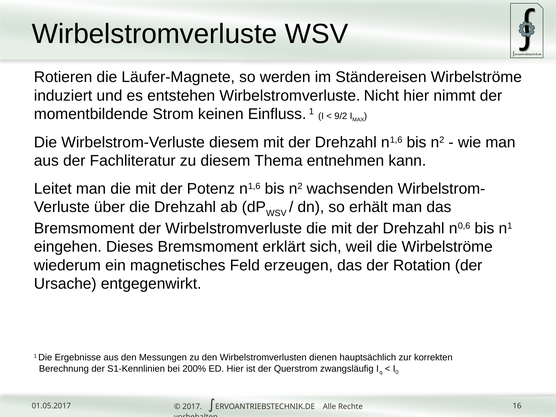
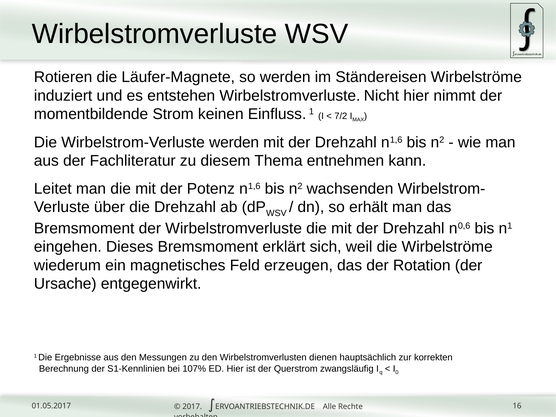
9/2: 9/2 -> 7/2
Wirbelstrom-Verluste diesem: diesem -> werden
200%: 200% -> 107%
